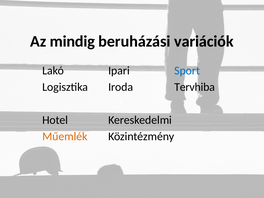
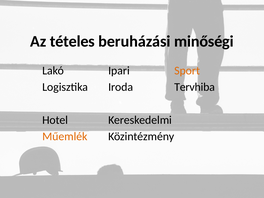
mindig: mindig -> tételes
variációk: variációk -> minőségi
Sport colour: blue -> orange
